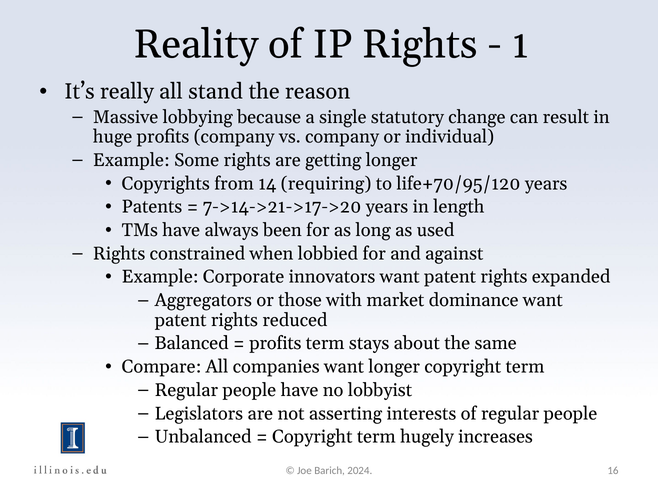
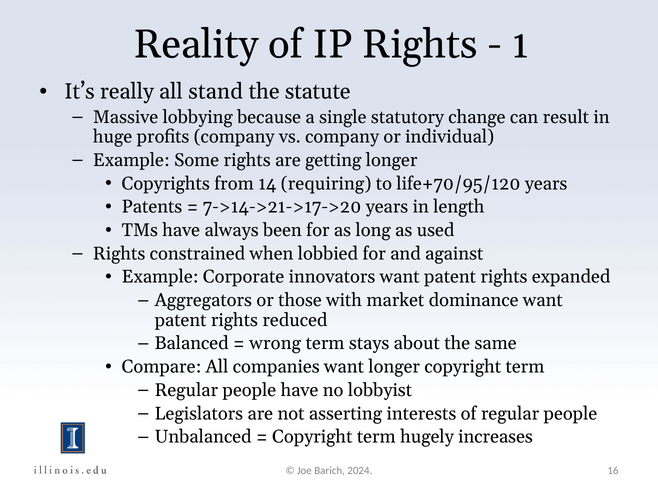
reason: reason -> statute
profits at (275, 344): profits -> wrong
